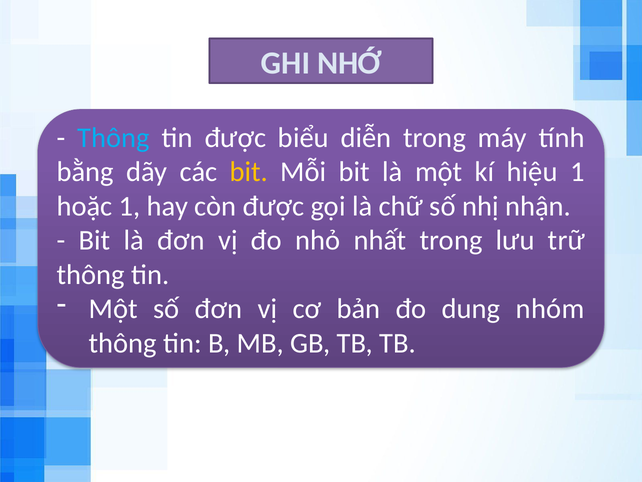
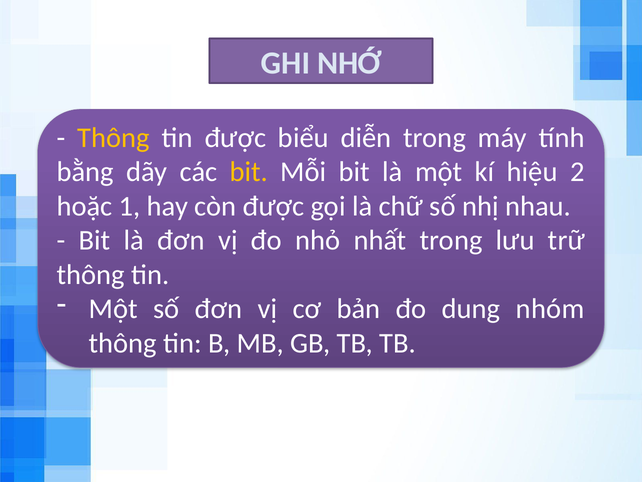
Thông at (114, 137) colour: light blue -> yellow
hiệu 1: 1 -> 2
nhận: nhận -> nhau
